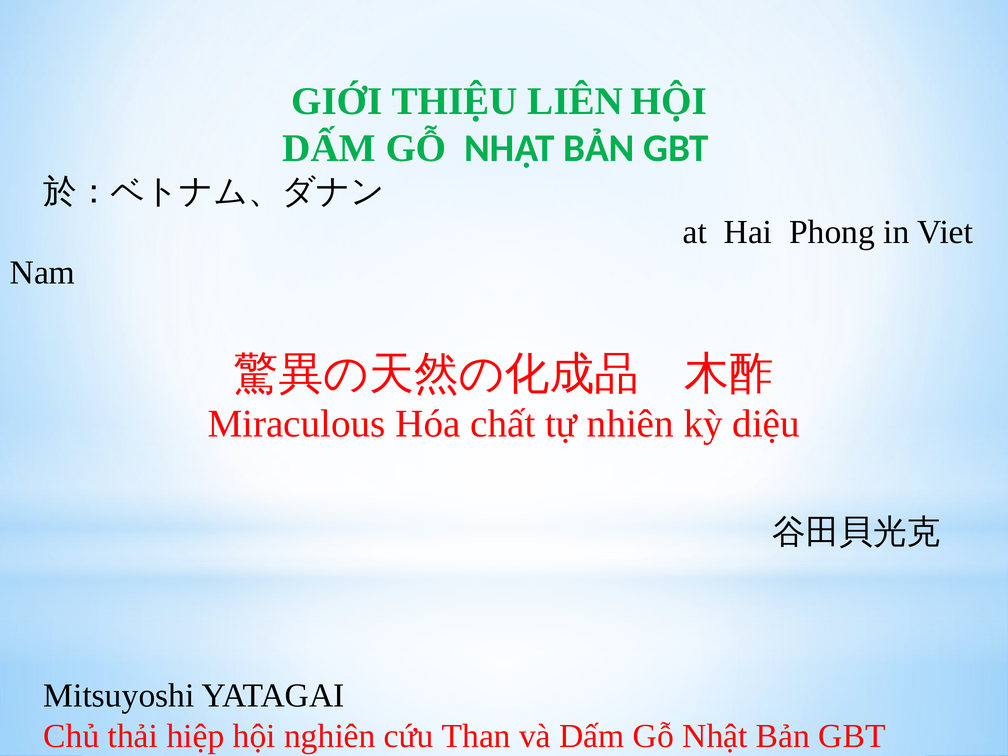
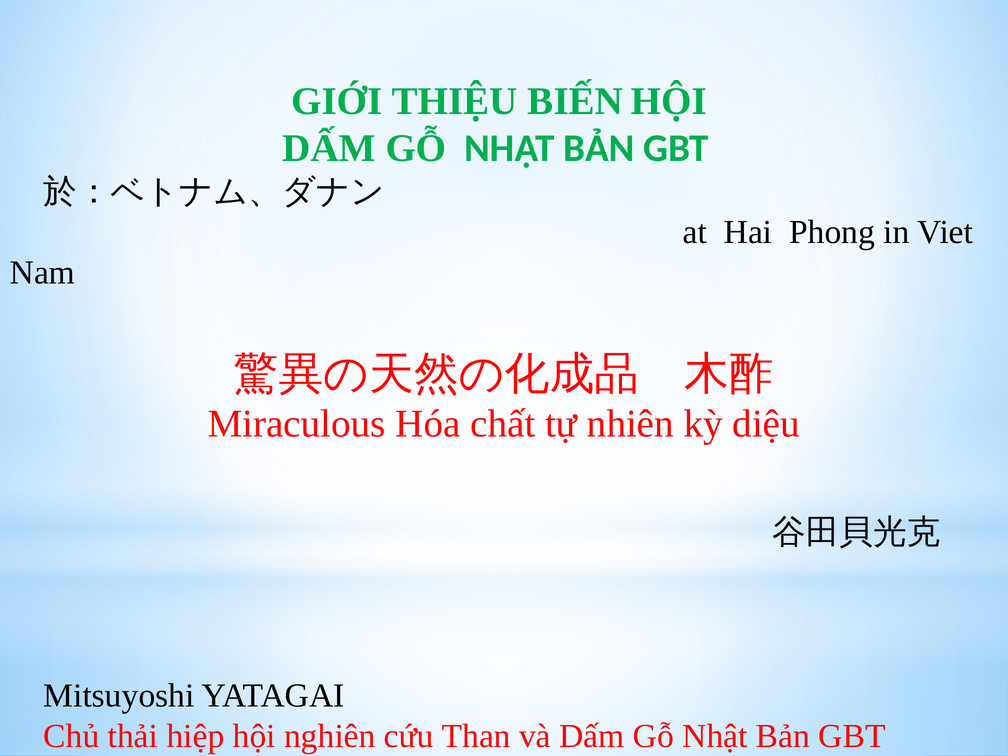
LIÊN: LIÊN -> BIẾN
